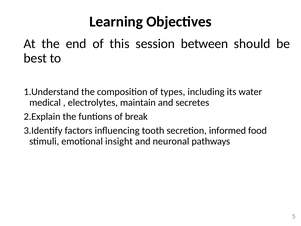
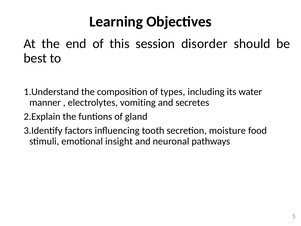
between: between -> disorder
medical: medical -> manner
maintain: maintain -> vomiting
break: break -> gland
informed: informed -> moisture
